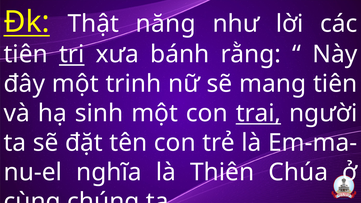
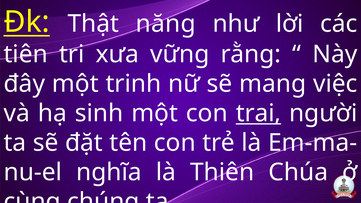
tri underline: present -> none
bánh: bánh -> vững
mang tiên: tiên -> việc
